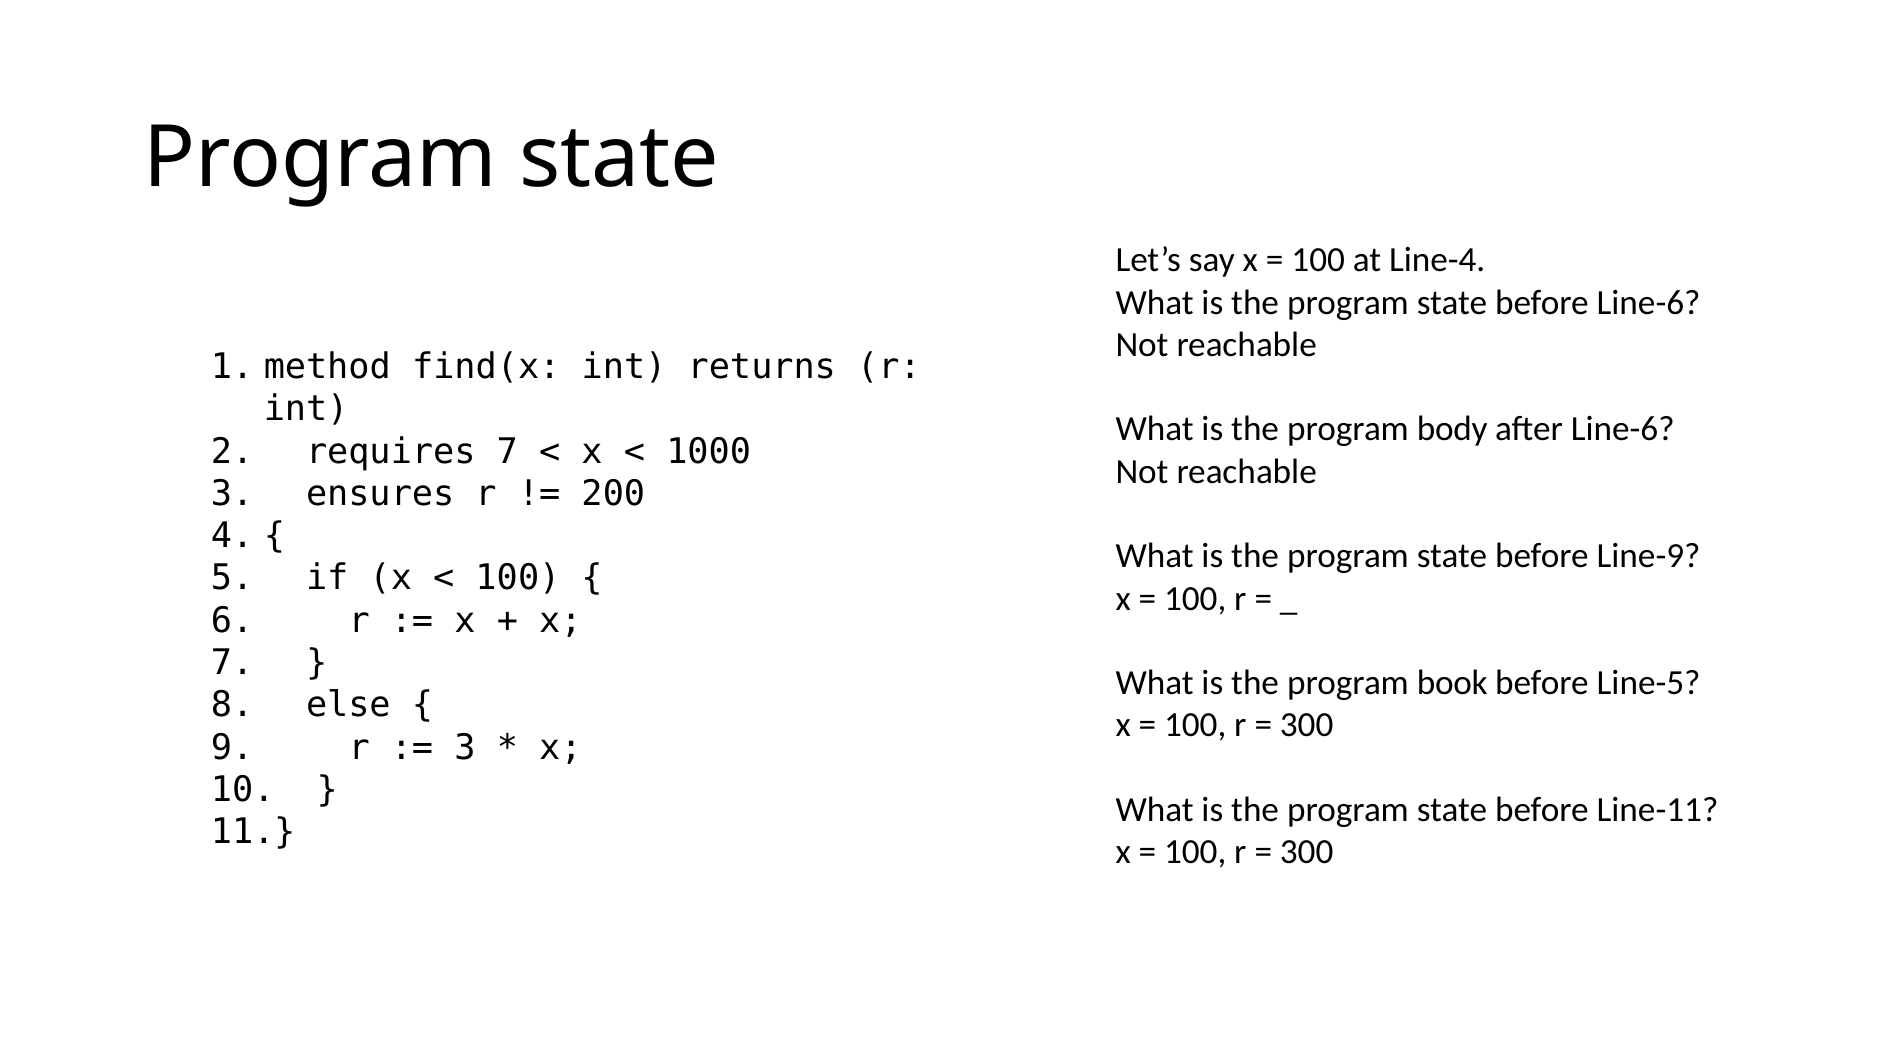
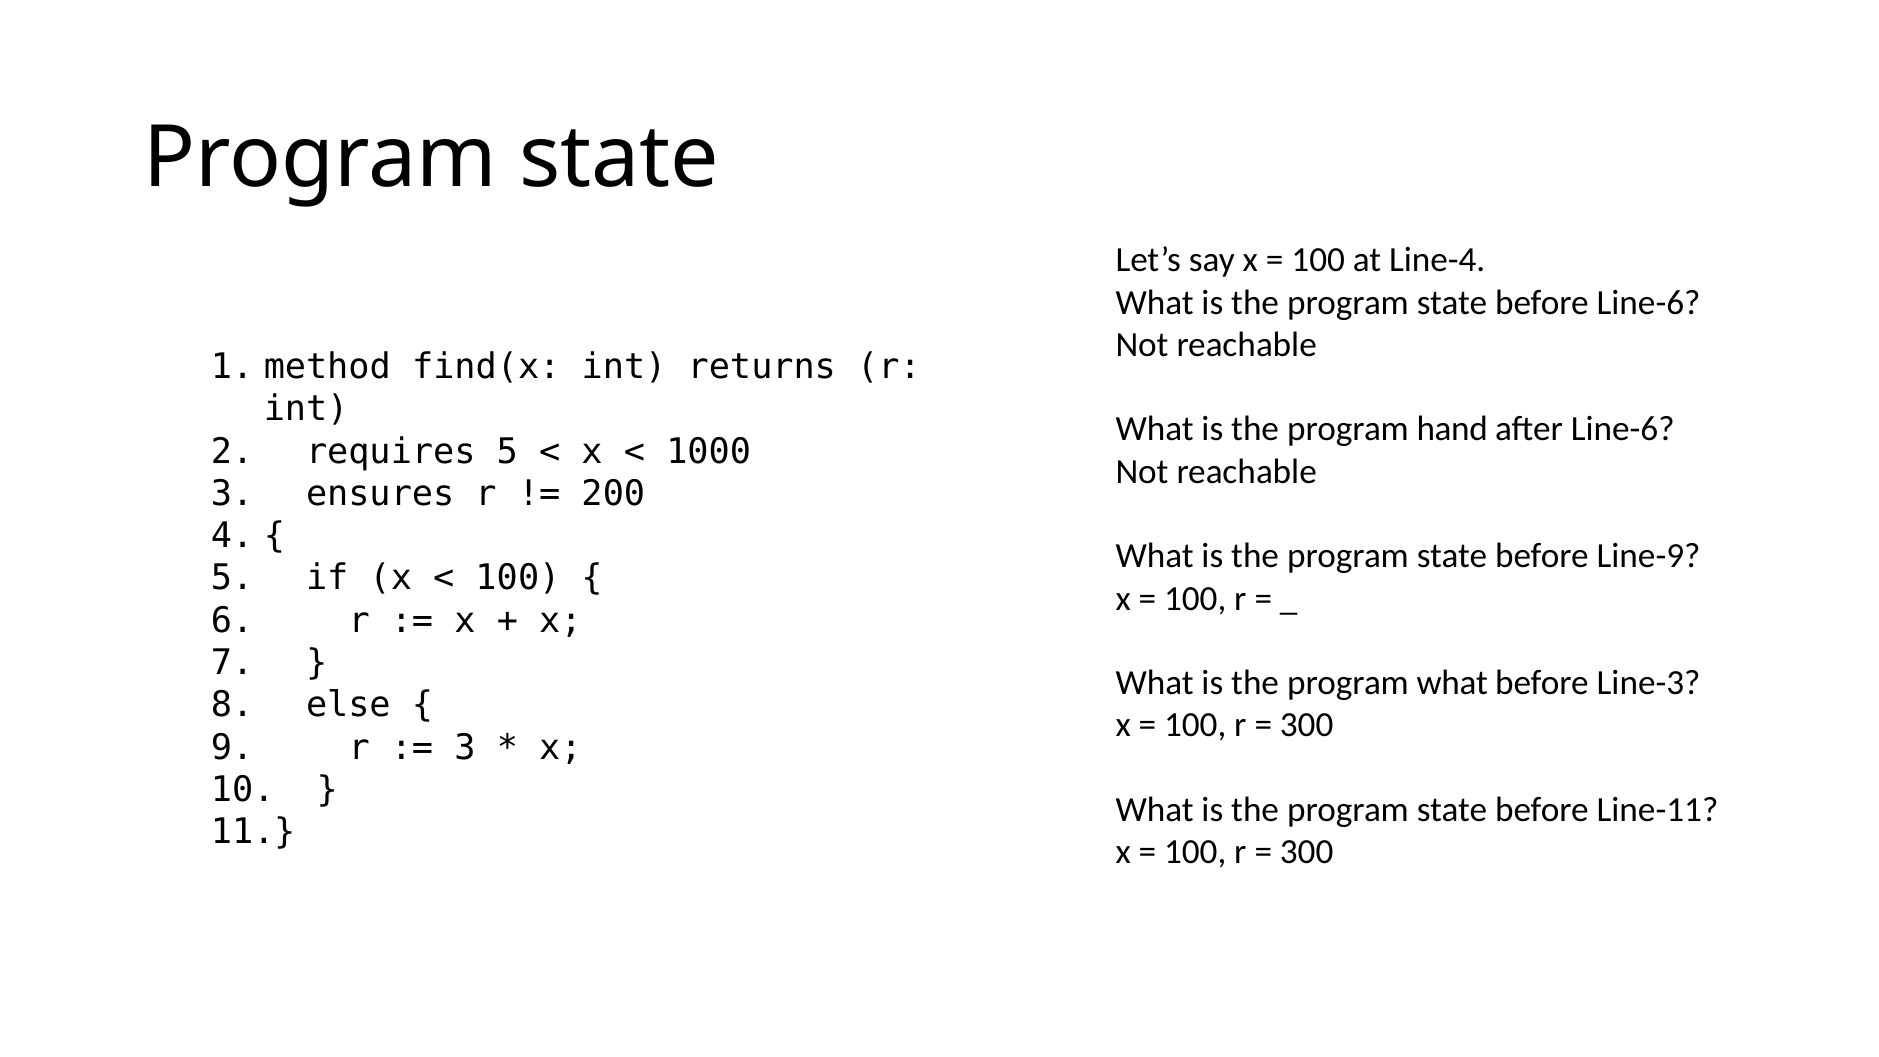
body: body -> hand
requires 7: 7 -> 5
program book: book -> what
Line-5: Line-5 -> Line-3
